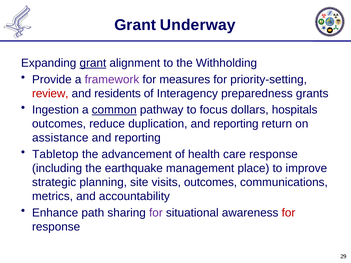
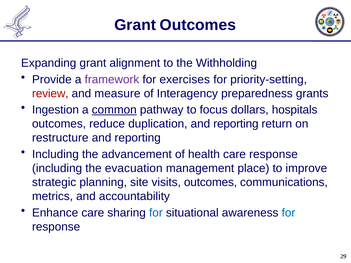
Grant Underway: Underway -> Outcomes
grant at (93, 63) underline: present -> none
measures: measures -> exercises
residents: residents -> measure
assistance: assistance -> restructure
Tabletop at (55, 154): Tabletop -> Including
earthquake: earthquake -> evacuation
Enhance path: path -> care
for at (156, 213) colour: purple -> blue
for at (289, 213) colour: red -> blue
